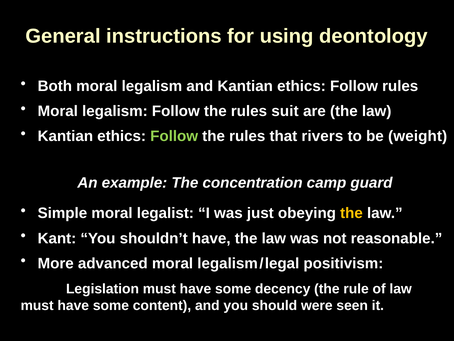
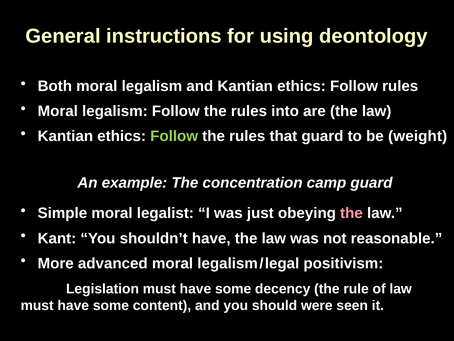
suit: suit -> into
that rivers: rivers -> guard
the at (351, 213) colour: yellow -> pink
